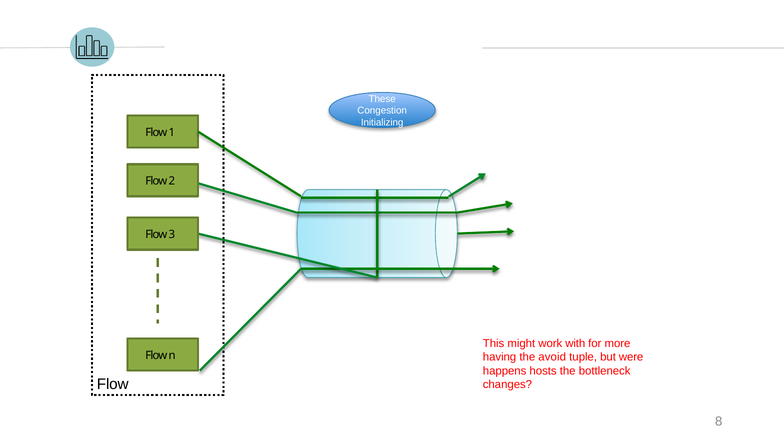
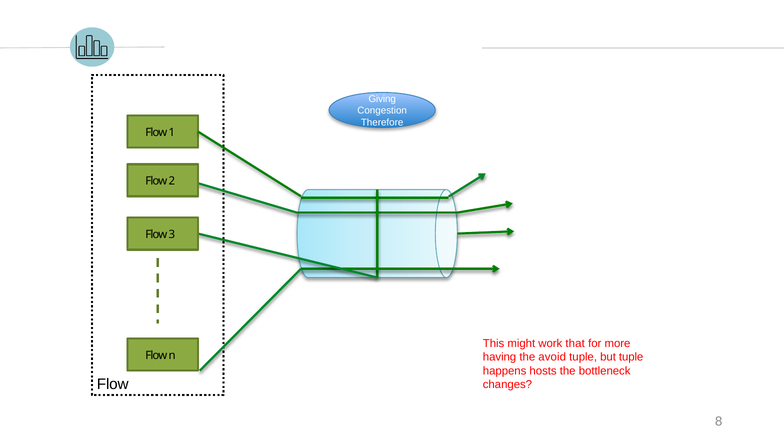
These: These -> Giving
Initializing: Initializing -> Therefore
with: with -> that
but were: were -> tuple
